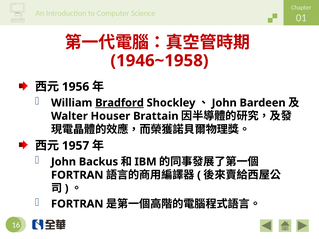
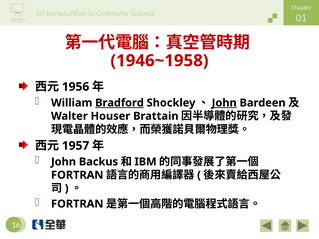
John at (224, 103) underline: none -> present
